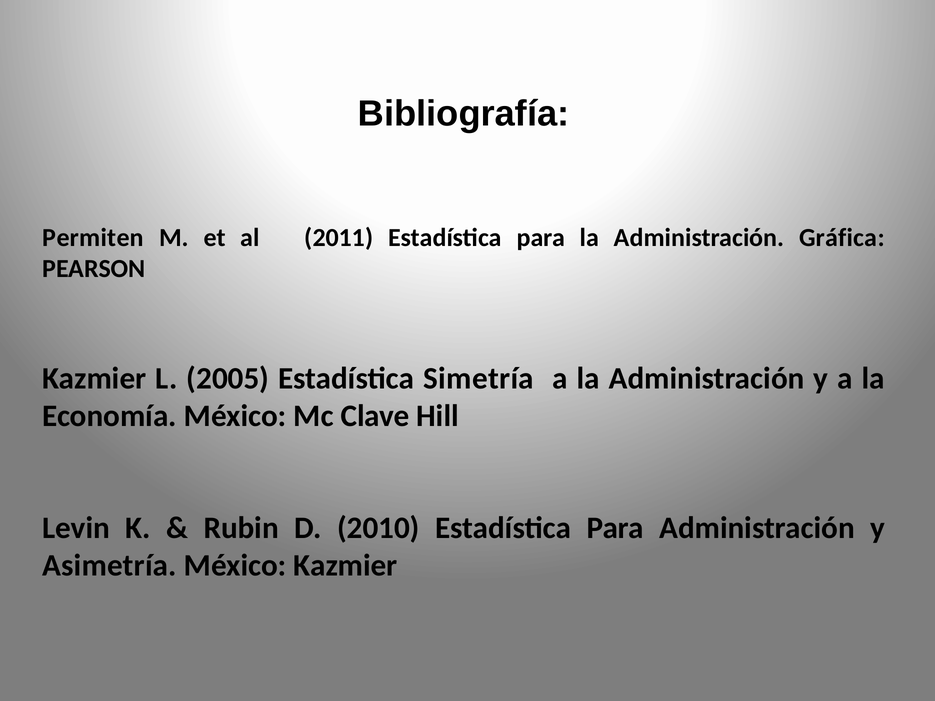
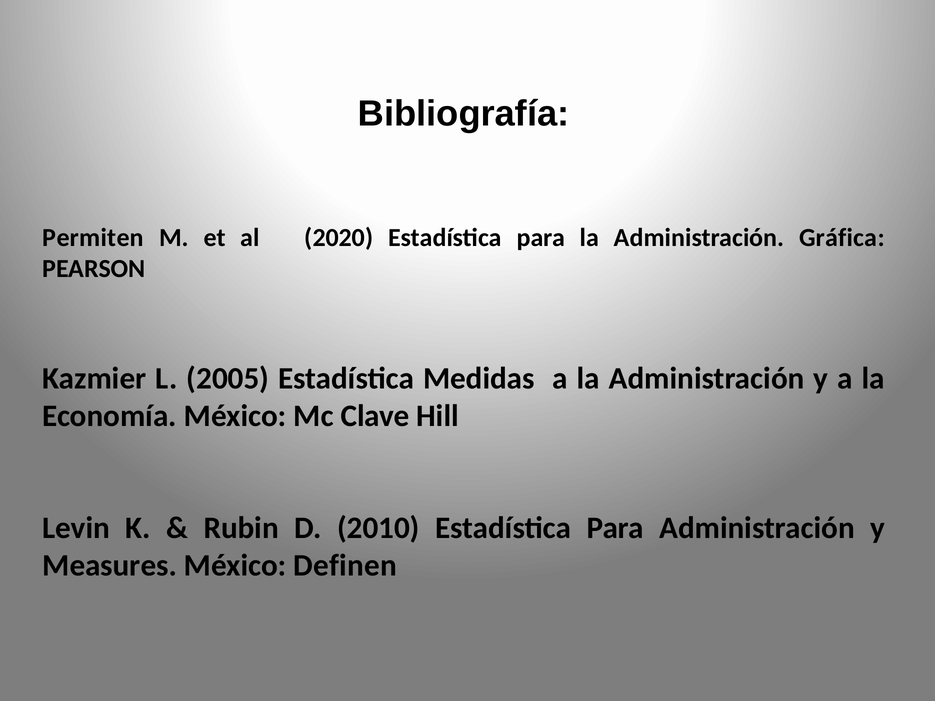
2011: 2011 -> 2020
Simetría: Simetría -> Medidas
Asimetría: Asimetría -> Measures
México Kazmier: Kazmier -> Definen
